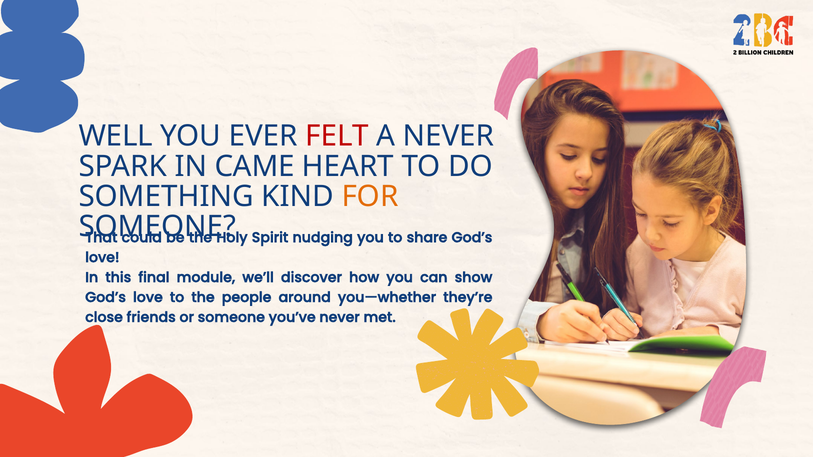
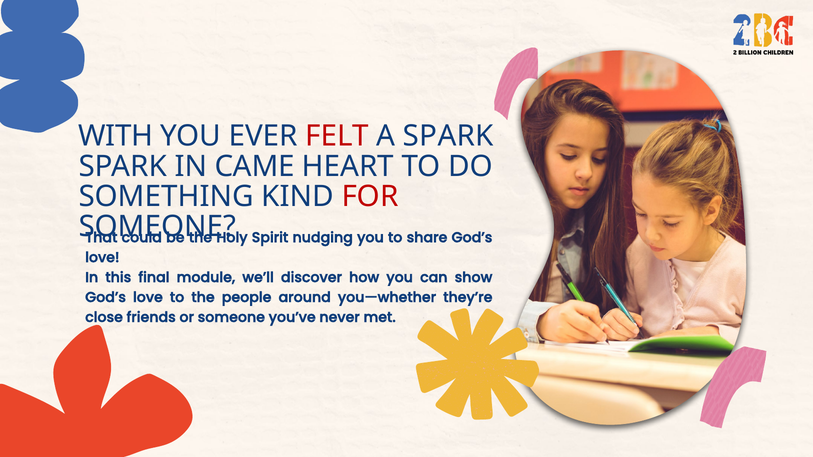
WELL: WELL -> WITH
A NEVER: NEVER -> SPARK
FOR colour: orange -> red
